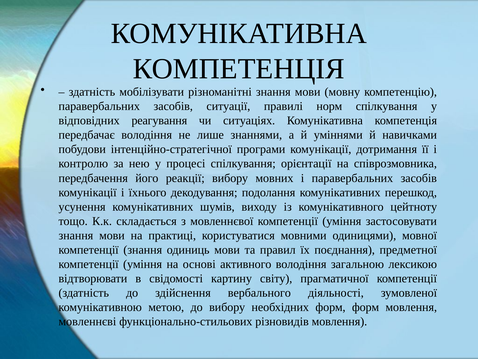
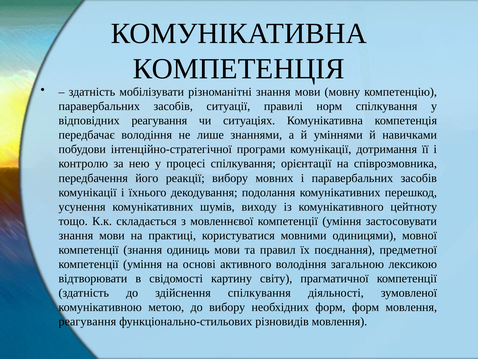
здійснення вербального: вербального -> спілкування
мовленнєві at (87, 321): мовленнєві -> реагування
